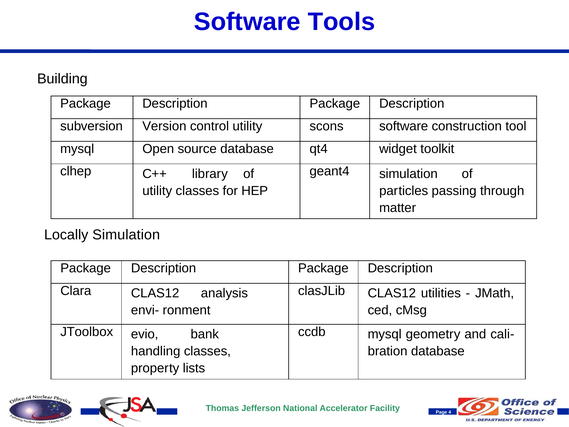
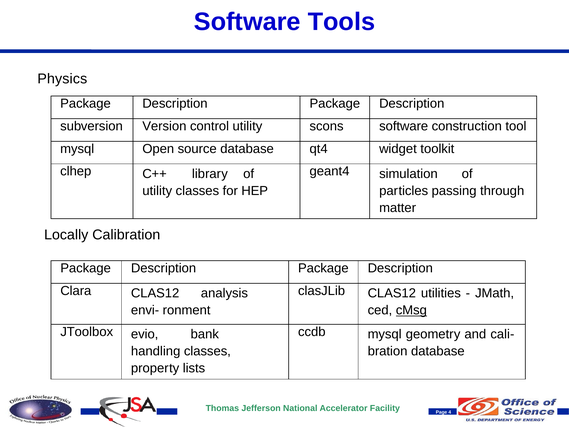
Building: Building -> Physics
Locally Simulation: Simulation -> Calibration
cMsg underline: none -> present
